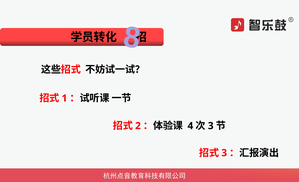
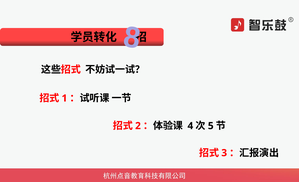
3 at (211, 126): 3 -> 5
